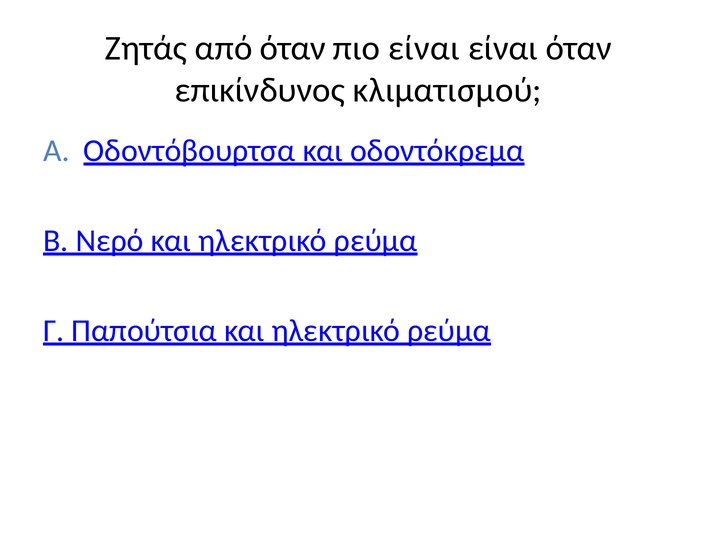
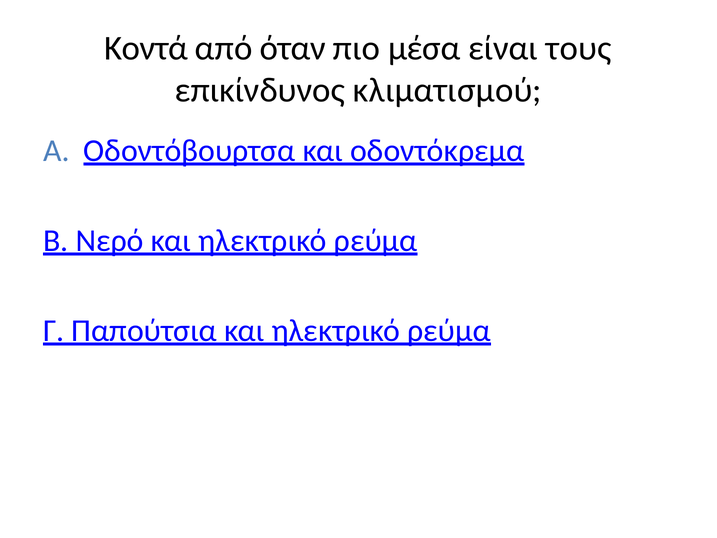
Ζητάς: Ζητάς -> Κοντά
πιο είναι: είναι -> μέσα
είναι όταν: όταν -> τους
